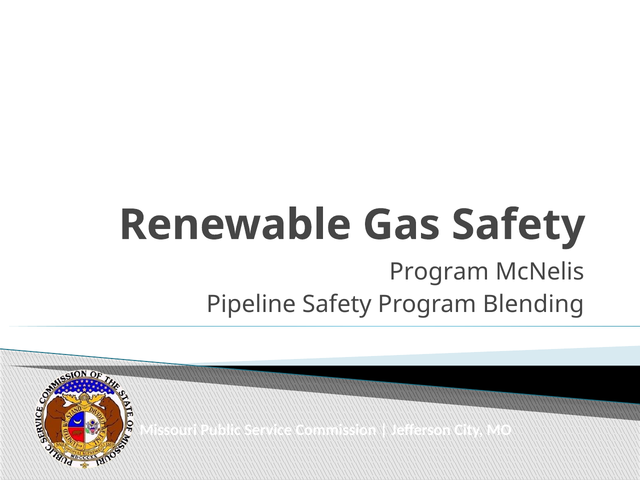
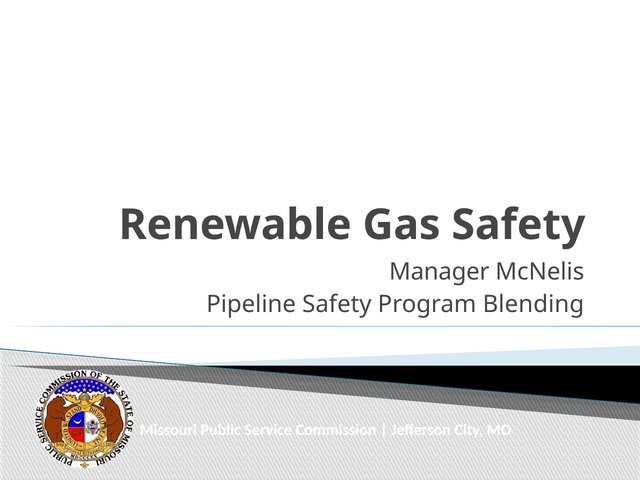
Program at (439, 272): Program -> Manager
